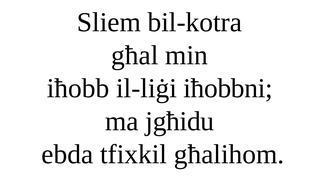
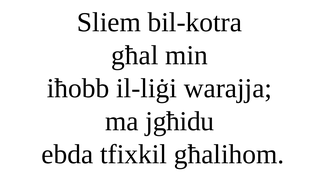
iħobbni: iħobbni -> warajja
